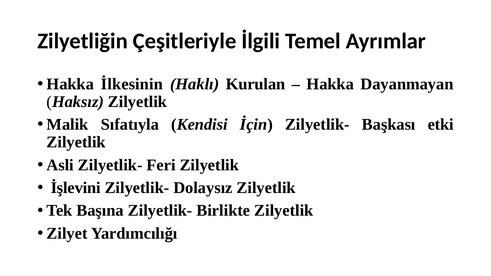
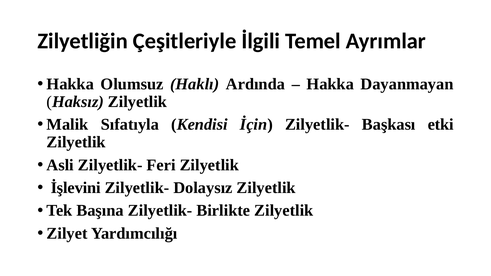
İlkesinin: İlkesinin -> Olumsuz
Kurulan: Kurulan -> Ardında
